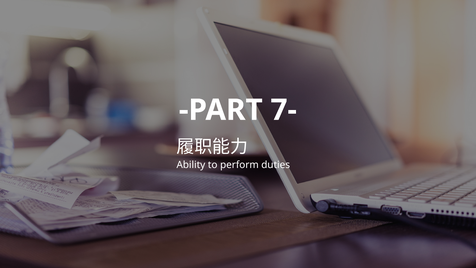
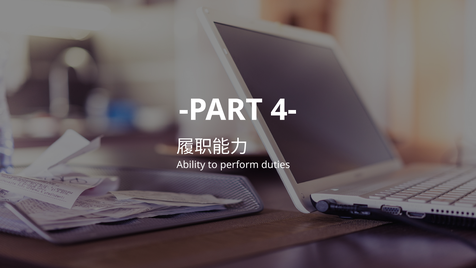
7-: 7- -> 4-
